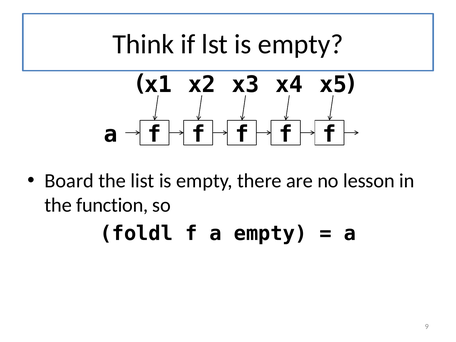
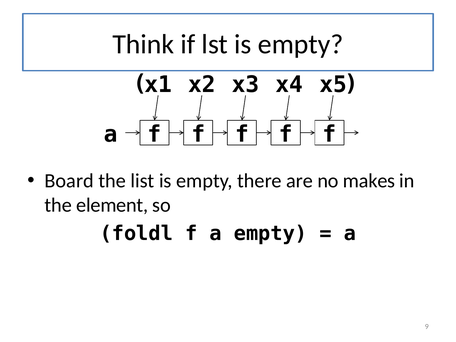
lesson: lesson -> makes
function: function -> element
